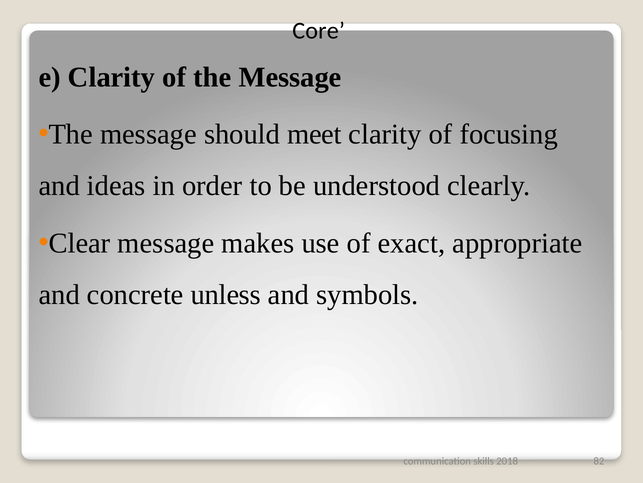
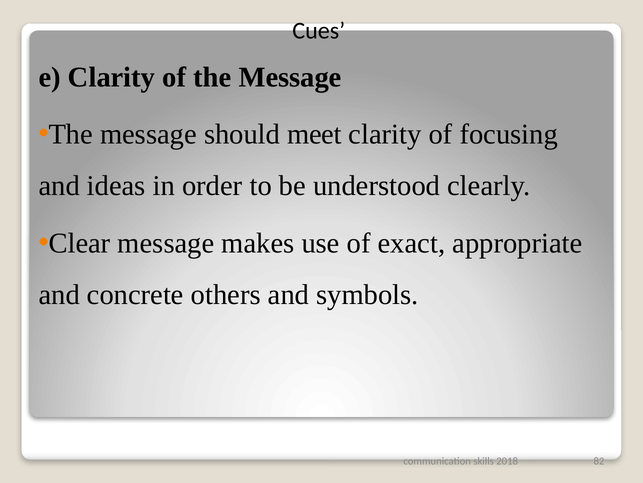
Core: Core -> Cues
unless: unless -> others
